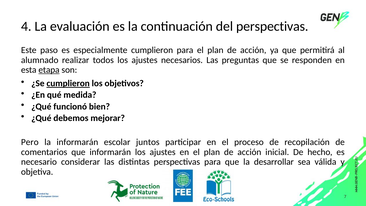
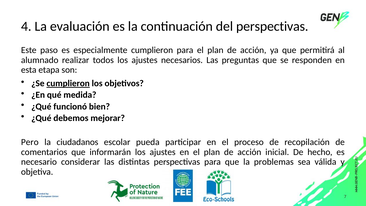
etapa underline: present -> none
la informarán: informarán -> ciudadanos
juntos: juntos -> pueda
desarrollar: desarrollar -> problemas
